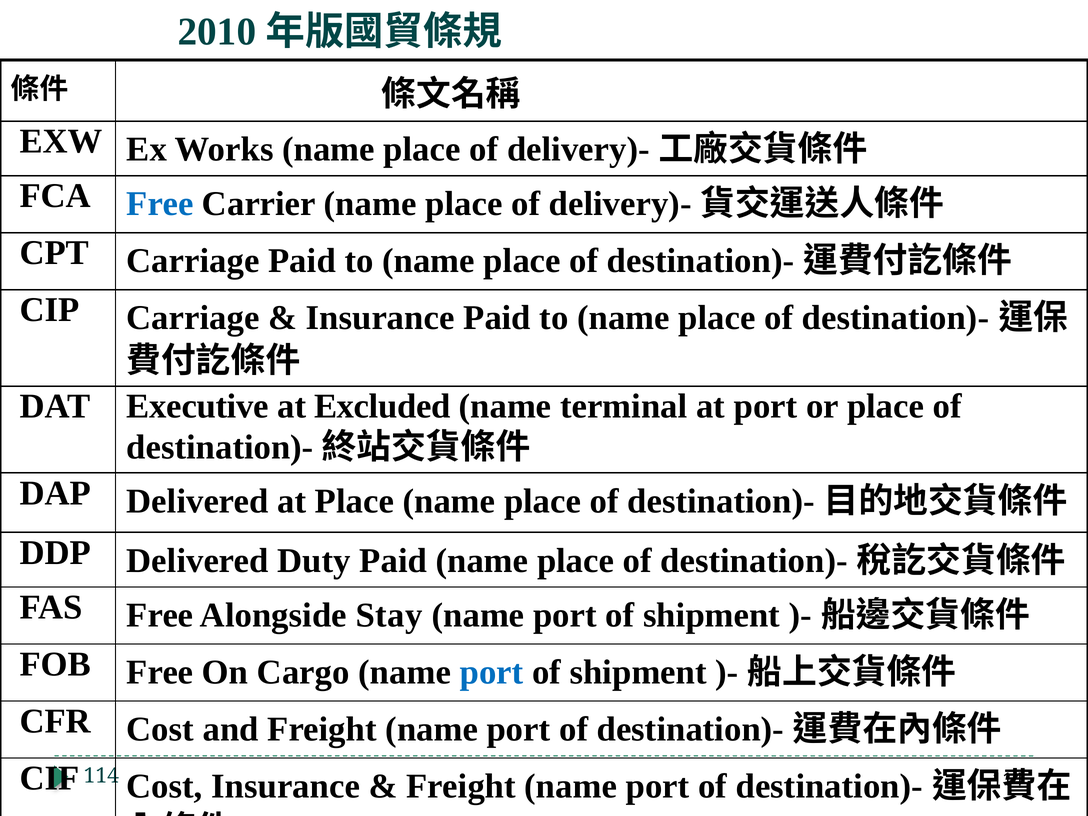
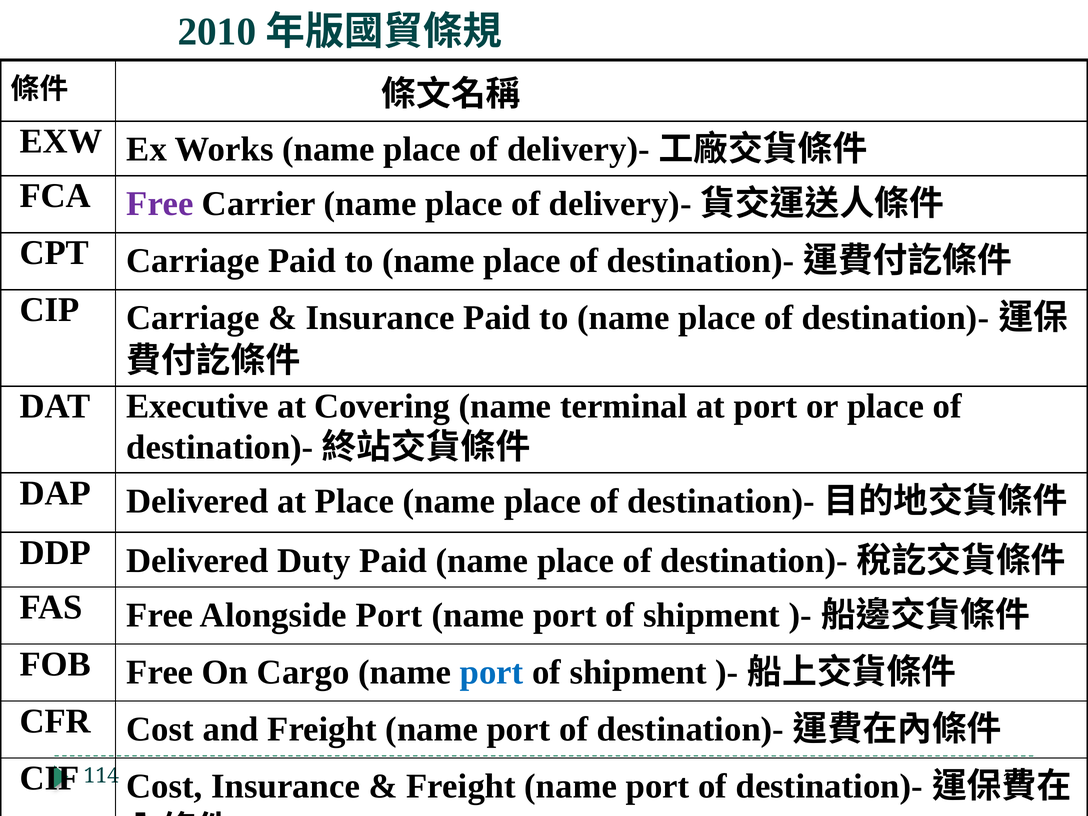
Free at (160, 204) colour: blue -> purple
Excluded: Excluded -> Covering
Alongside Stay: Stay -> Port
